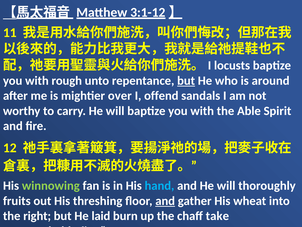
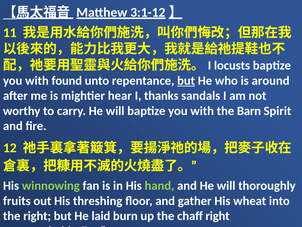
rough: rough -> found
over: over -> hear
offend: offend -> thanks
Able: Able -> Barn
hand colour: light blue -> light green
and at (165, 200) underline: present -> none
chaff take: take -> right
